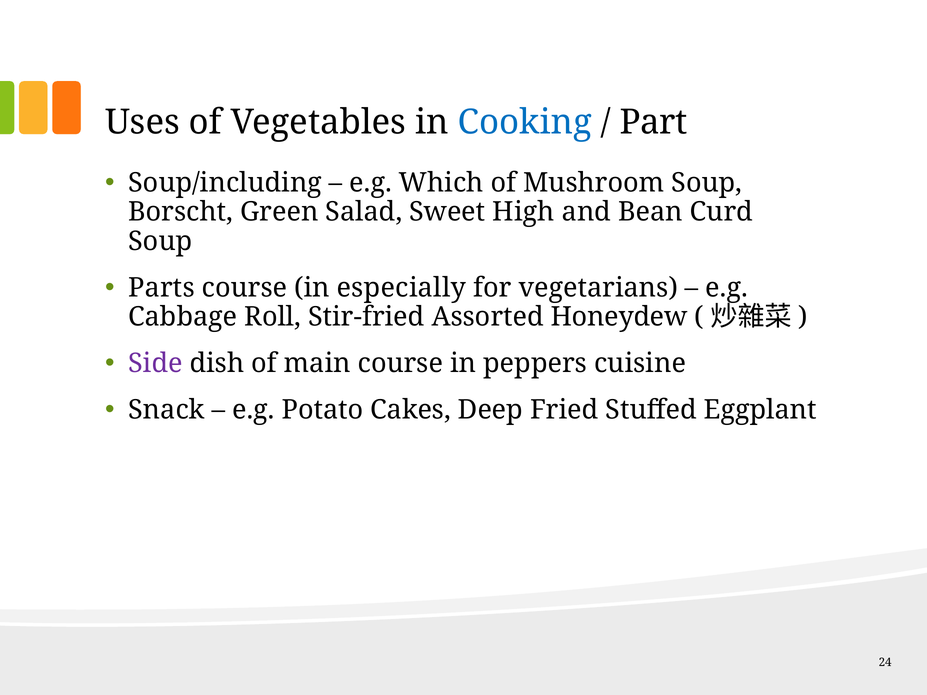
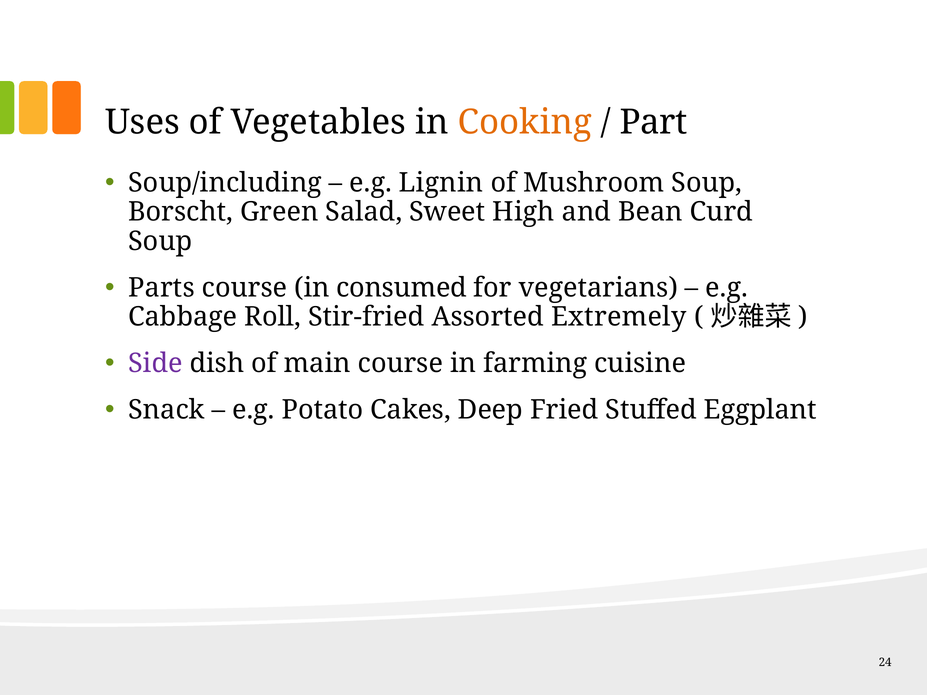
Cooking colour: blue -> orange
Which: Which -> Lignin
especially: especially -> consumed
Honeydew: Honeydew -> Extremely
peppers: peppers -> farming
